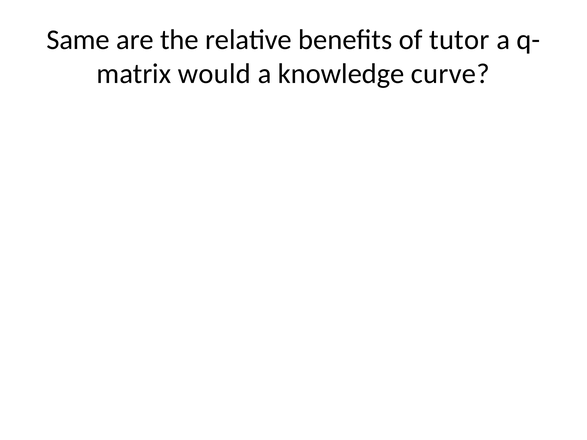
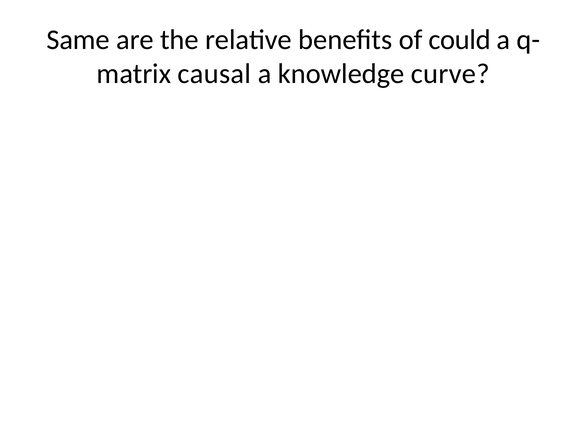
tutor: tutor -> could
would: would -> causal
